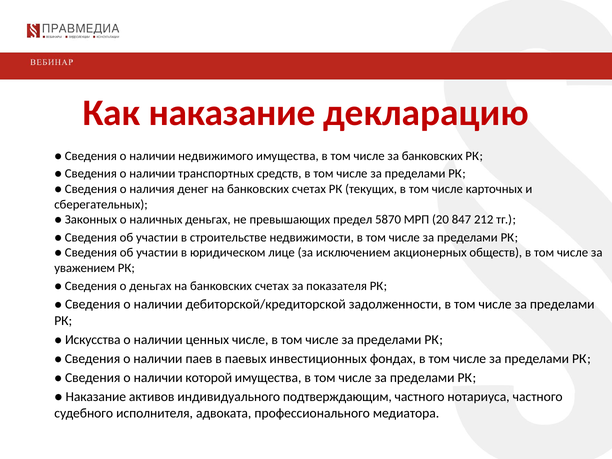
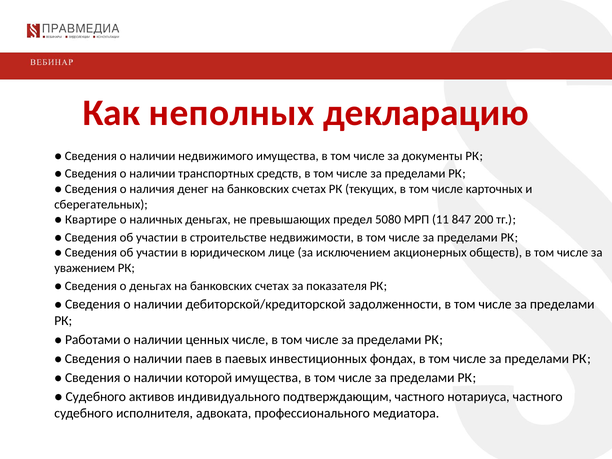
Как наказание: наказание -> неполных
за банковских: банковских -> документы
Законных: Законных -> Квартире
5870: 5870 -> 5080
20: 20 -> 11
212: 212 -> 200
Искусства: Искусства -> Работами
Наказание at (96, 397): Наказание -> Судебного
